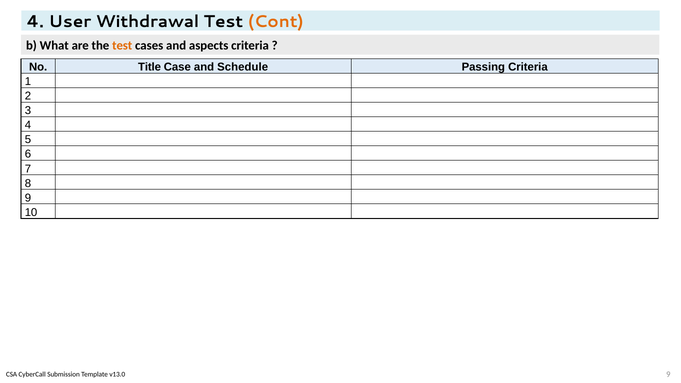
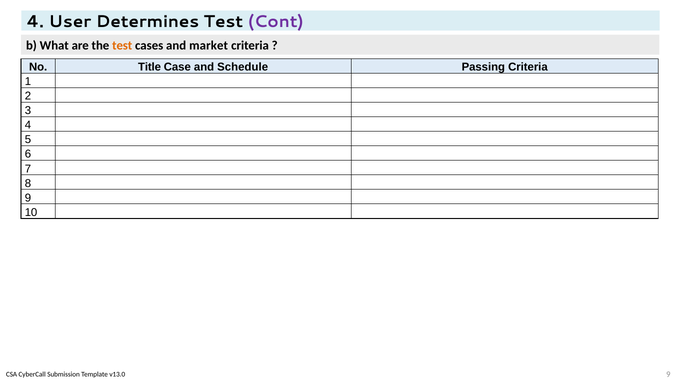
Withdrawal: Withdrawal -> Determines
Cont colour: orange -> purple
aspects: aspects -> market
